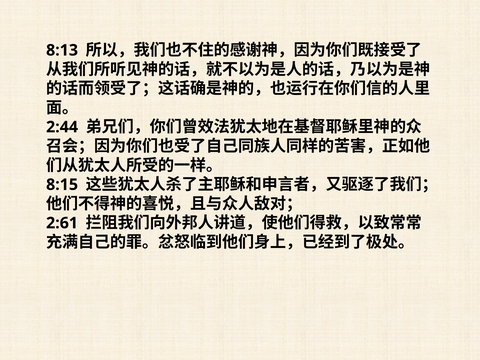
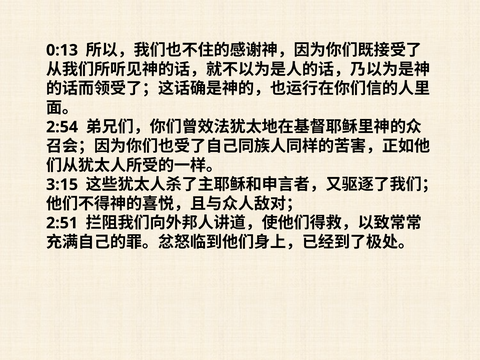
8:13: 8:13 -> 0:13
2:44: 2:44 -> 2:54
8:15: 8:15 -> 3:15
2:61: 2:61 -> 2:51
